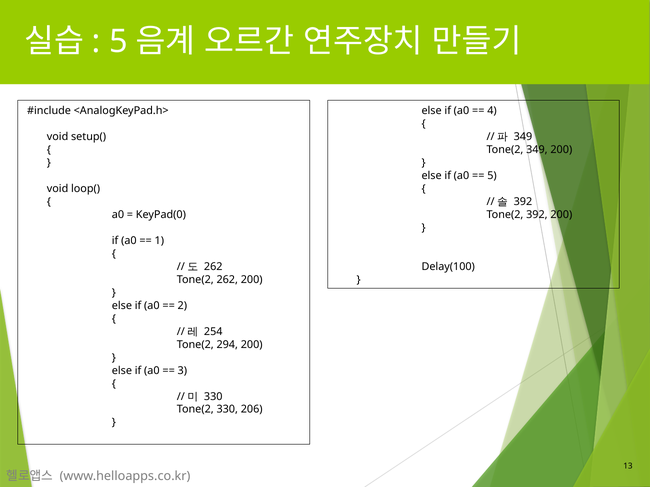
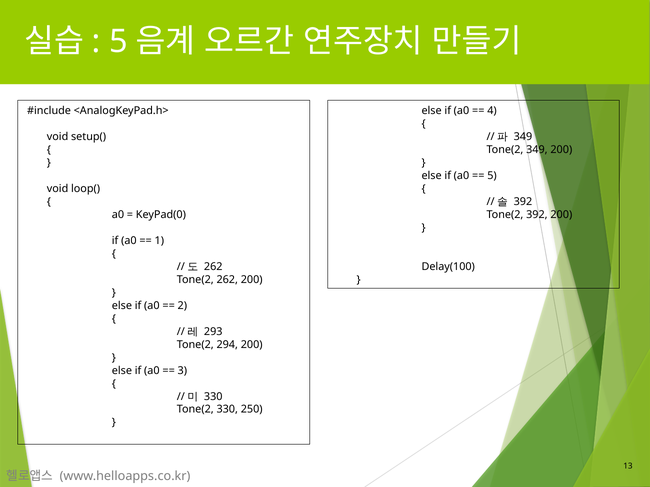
254: 254 -> 293
206: 206 -> 250
